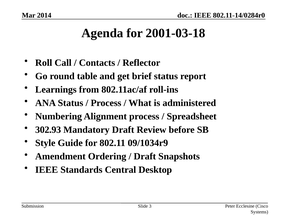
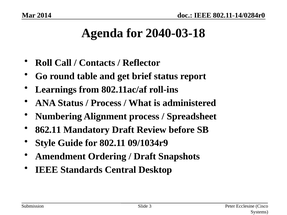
2001-03-18: 2001-03-18 -> 2040-03-18
302.93: 302.93 -> 862.11
